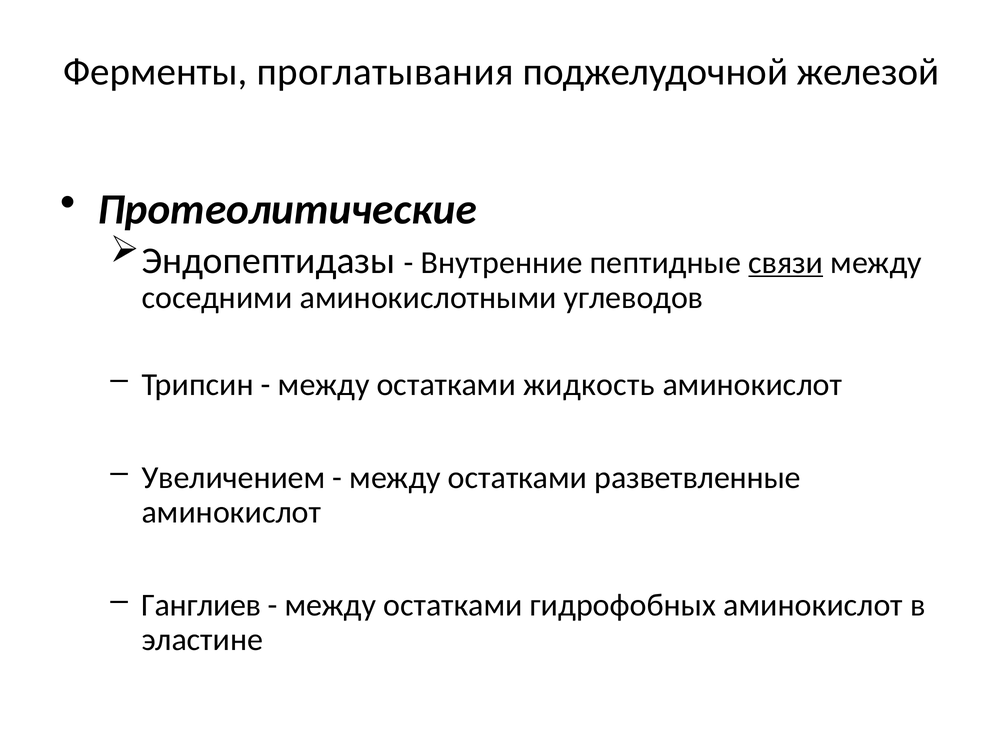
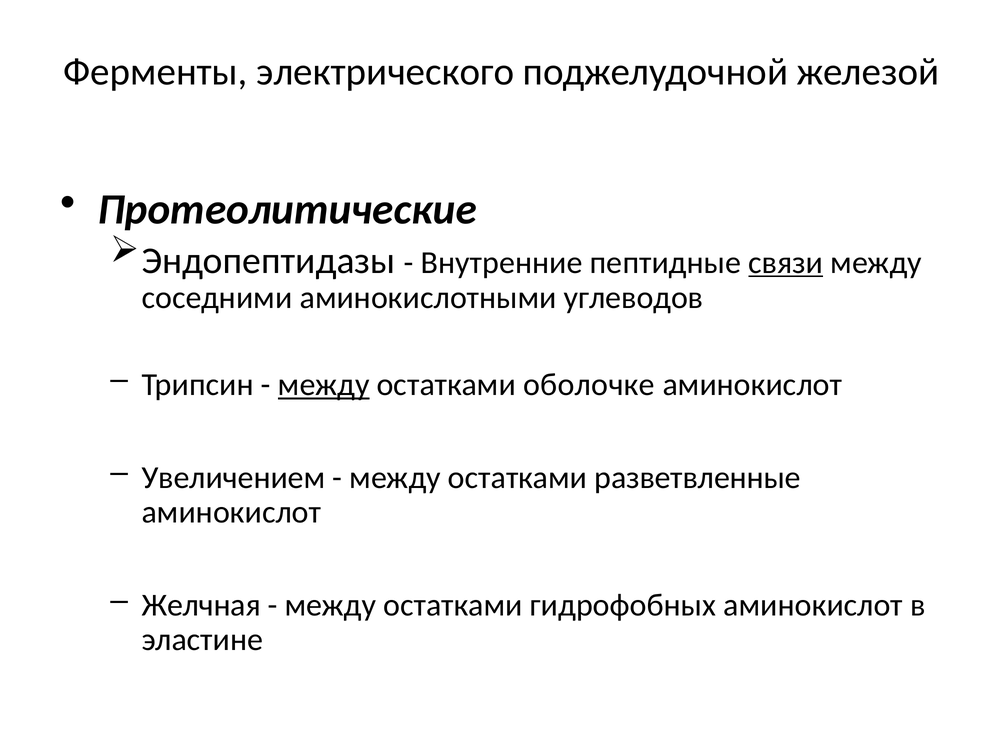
проглатывания: проглатывания -> электрического
между at (324, 385) underline: none -> present
жидкость: жидкость -> оболочке
Ганглиев: Ганглиев -> Желчная
